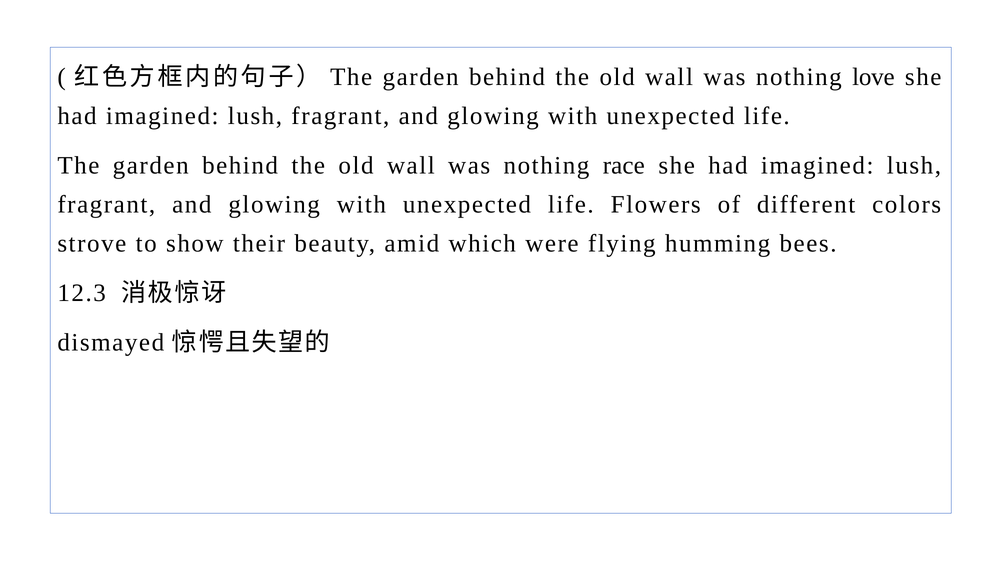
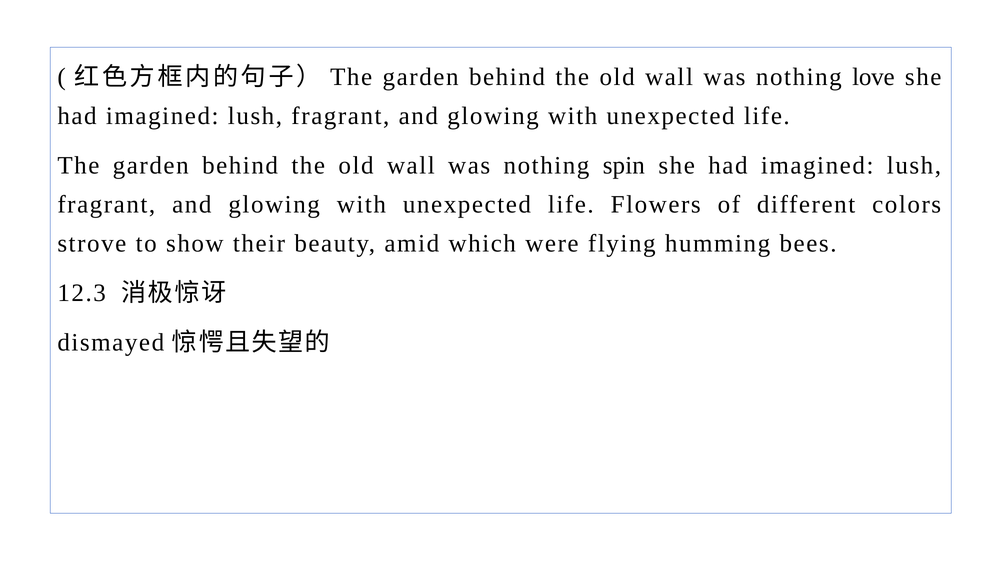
race: race -> spin
